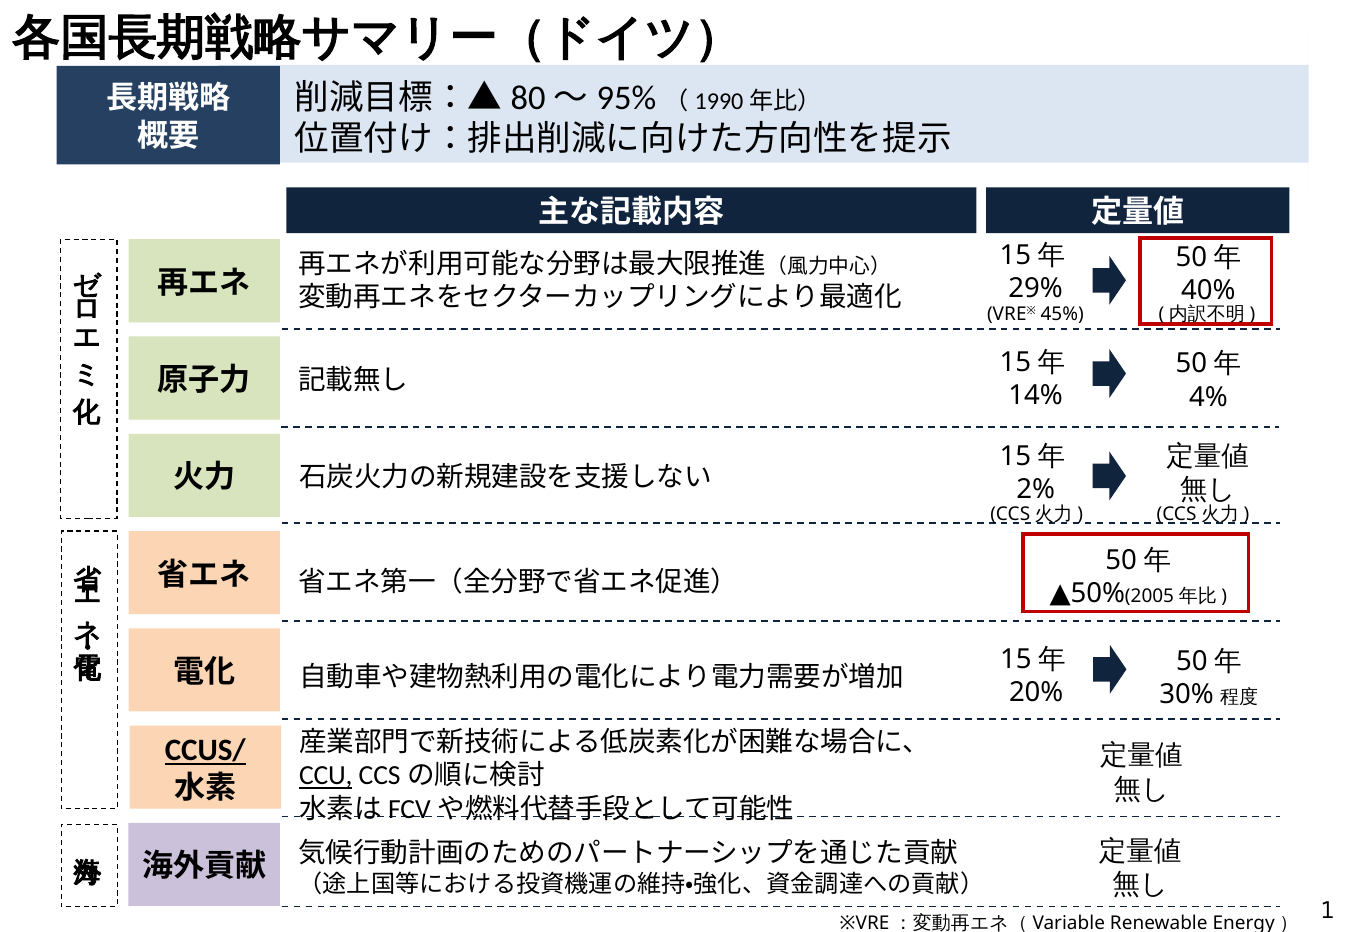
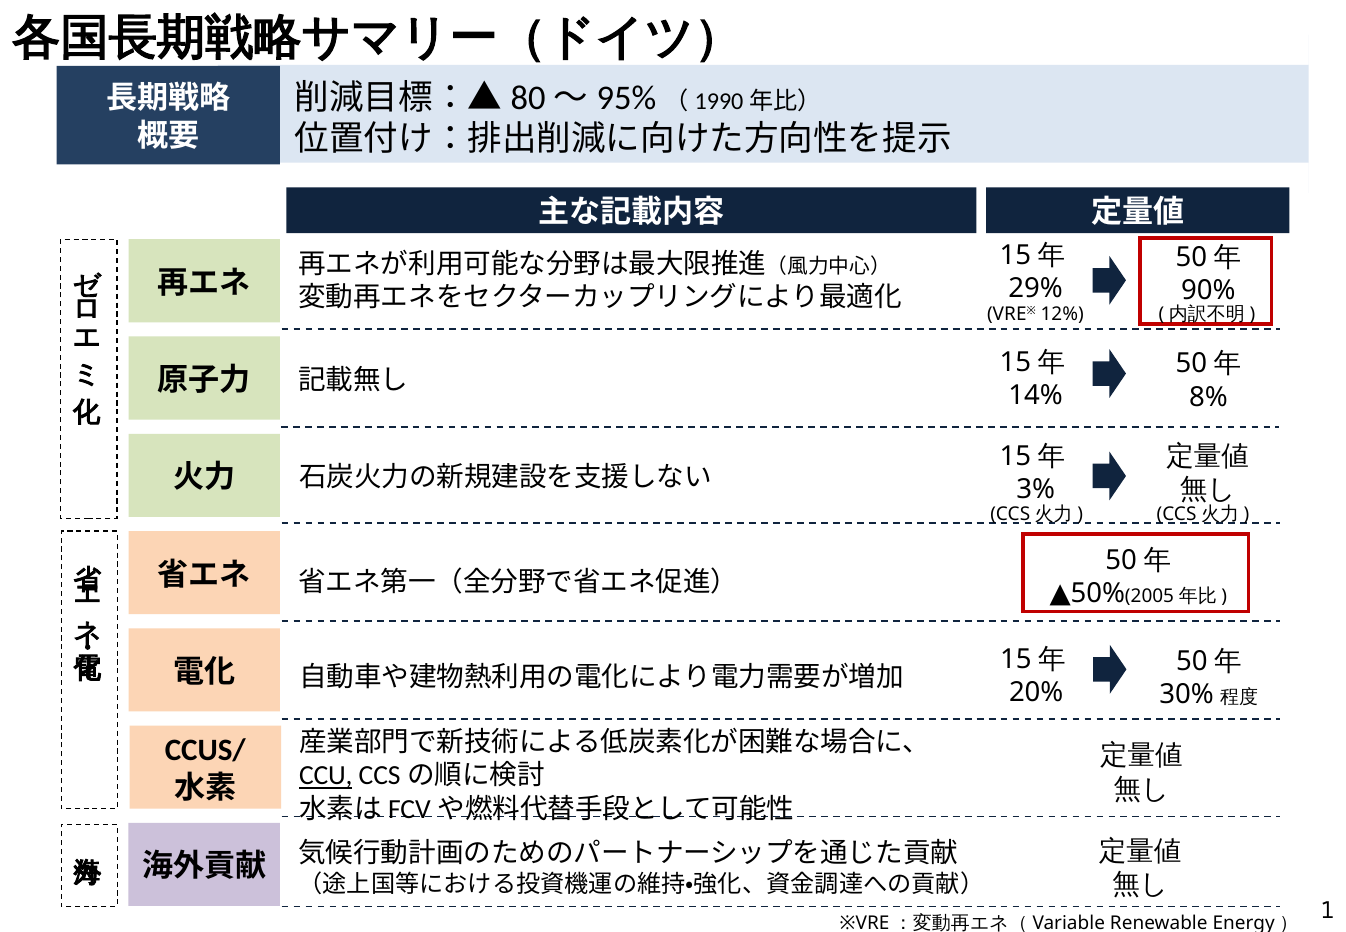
40%: 40% -> 90%
45%: 45% -> 12%
4%: 4% -> 8%
2%: 2% -> 3%
CCUS/ underline: present -> none
